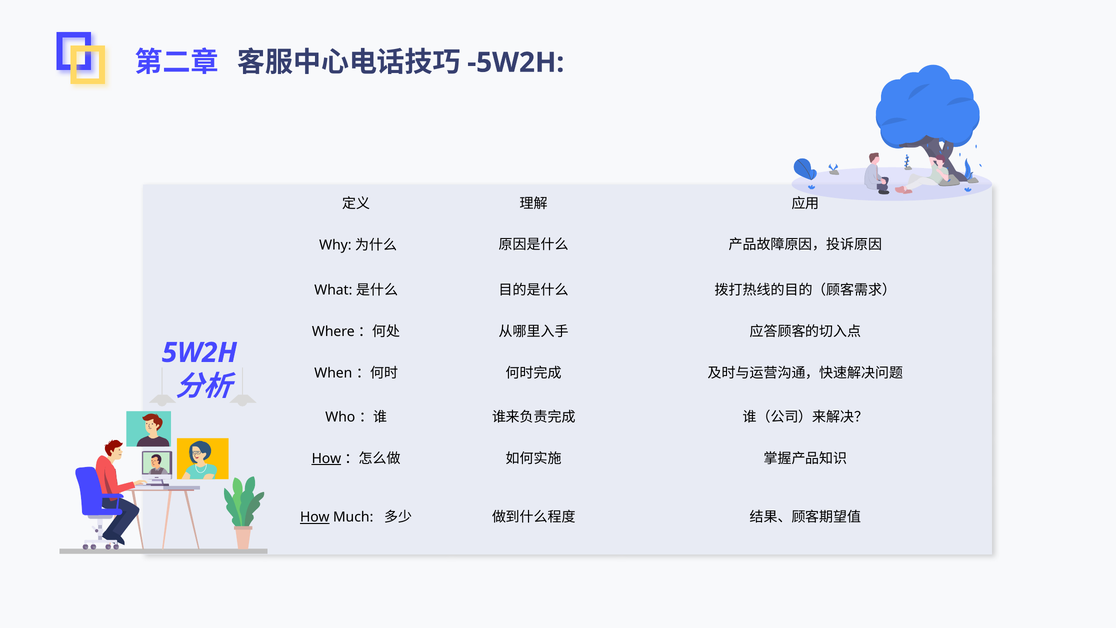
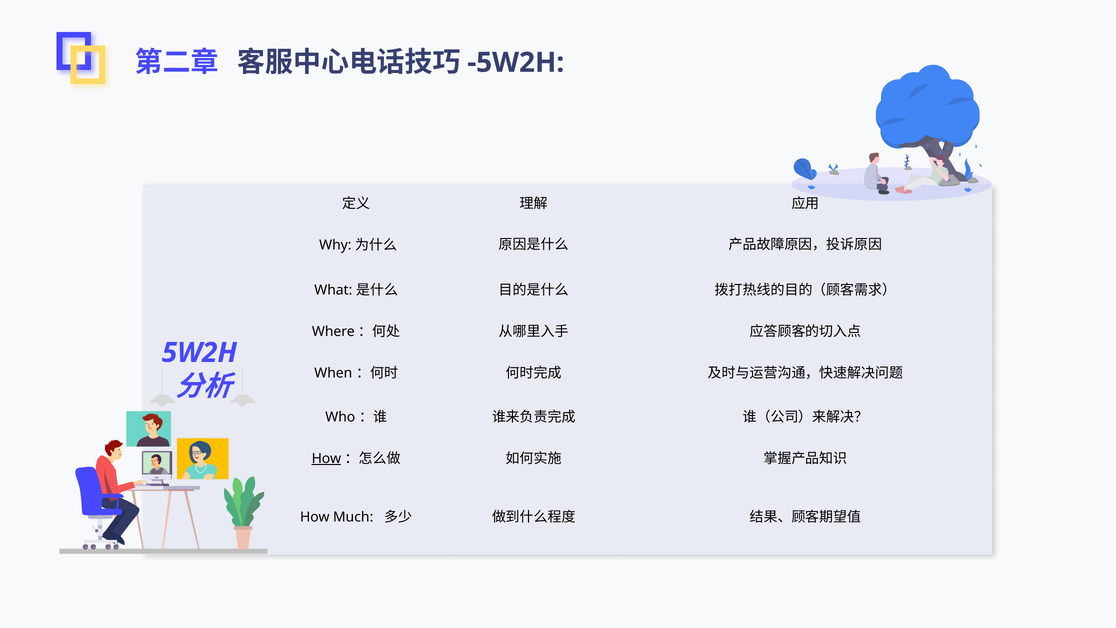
How at (315, 517) underline: present -> none
